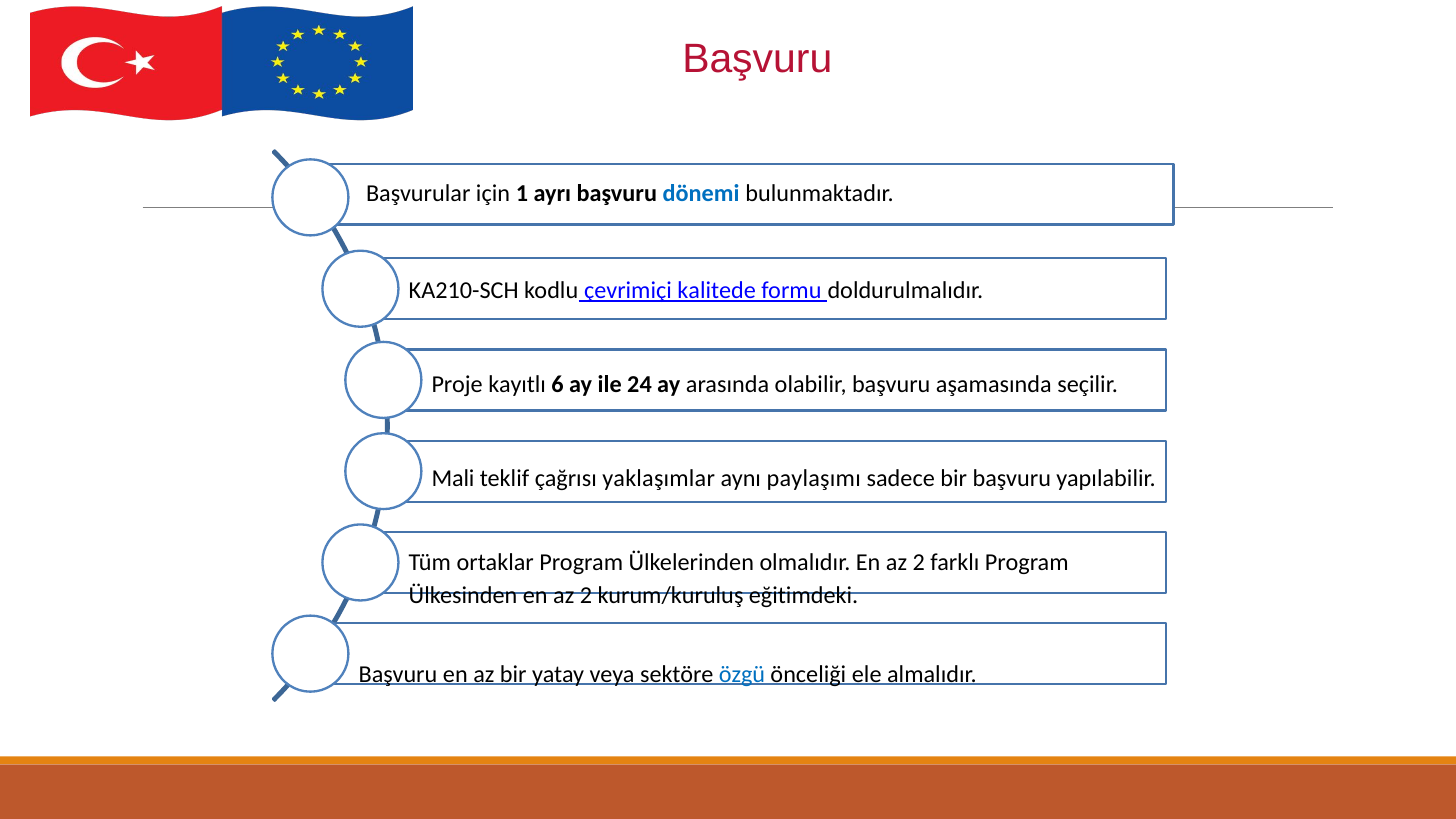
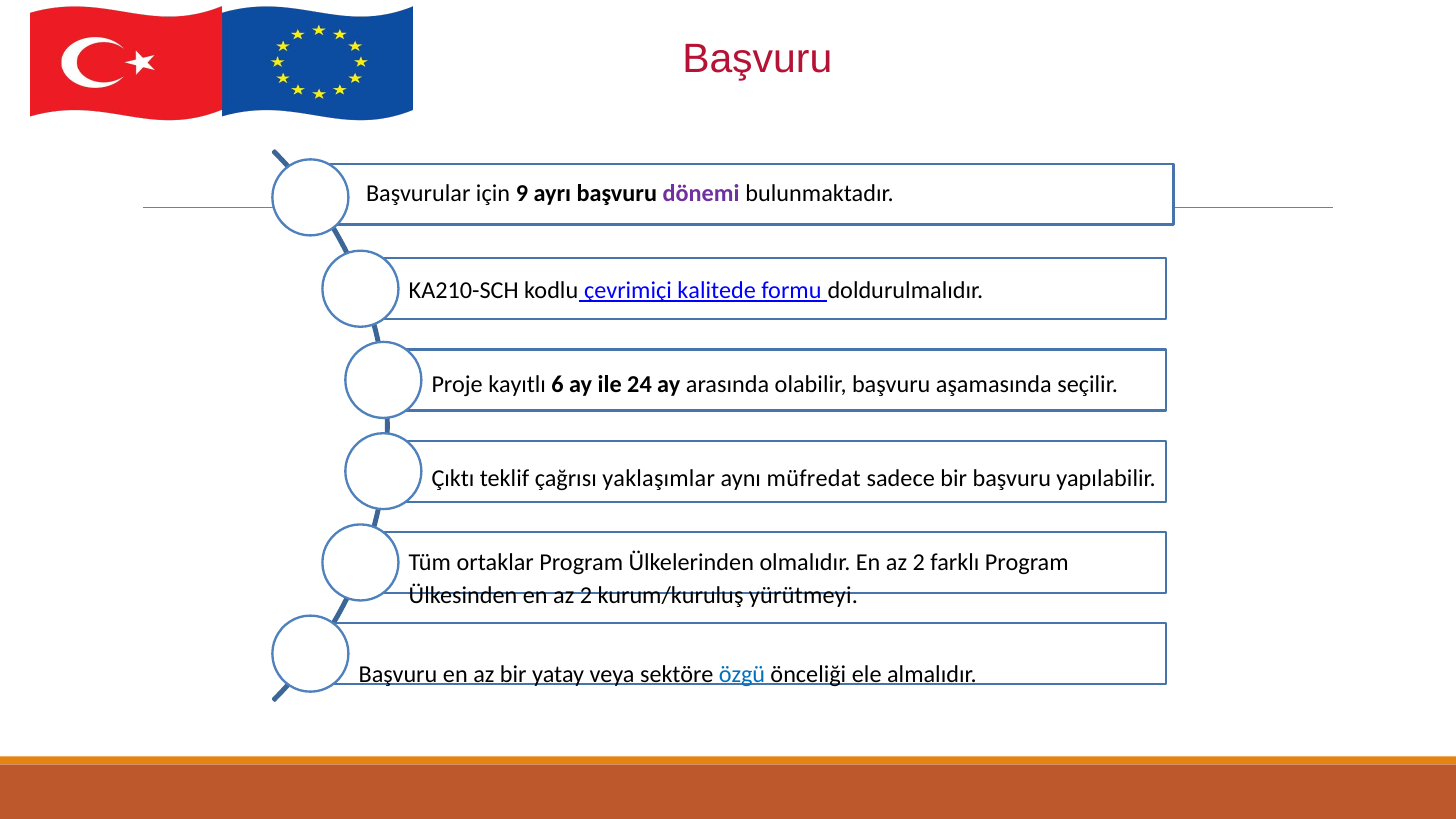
1: 1 -> 9
dönemi colour: blue -> purple
Mali: Mali -> Çıktı
paylaşımı: paylaşımı -> müfredat
eğitimdeki: eğitimdeki -> yürütmeyi
